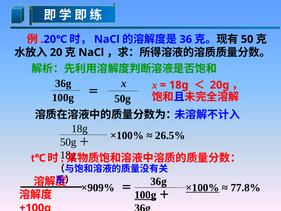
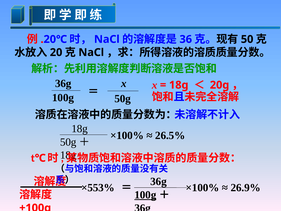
×100% at (203, 187) underline: present -> none
77.8%: 77.8% -> 26.9%
×909%: ×909% -> ×553%
